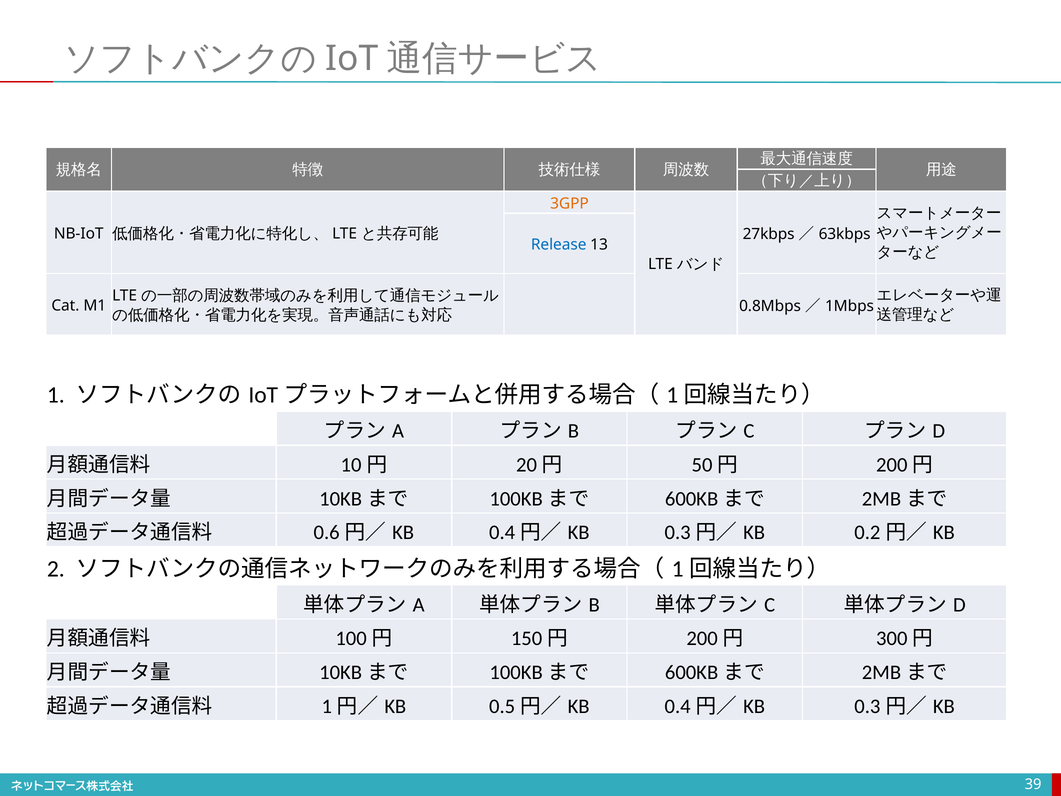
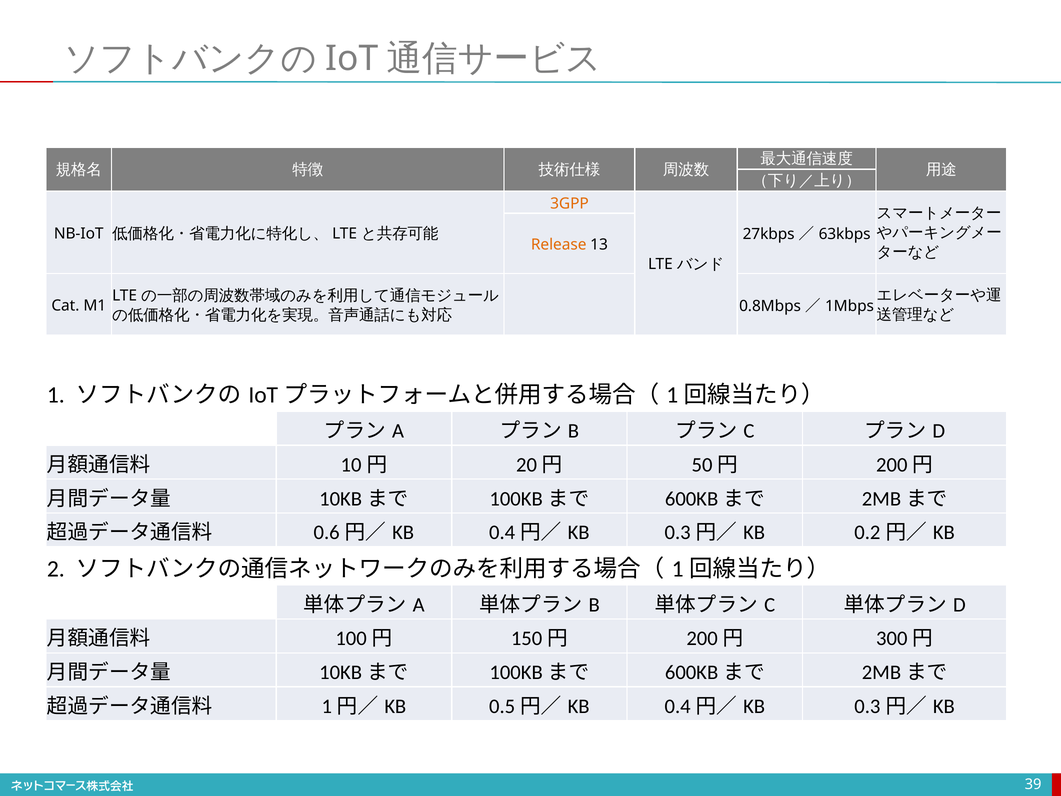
Release colour: blue -> orange
